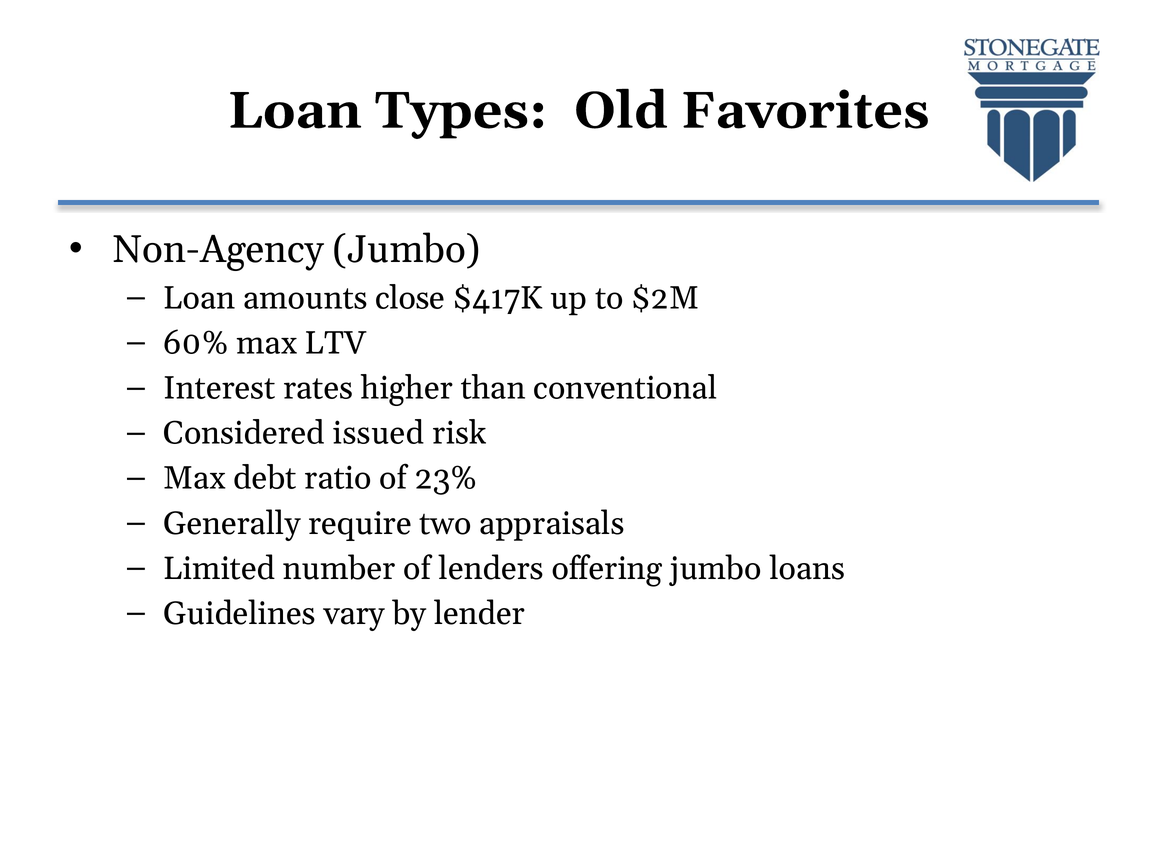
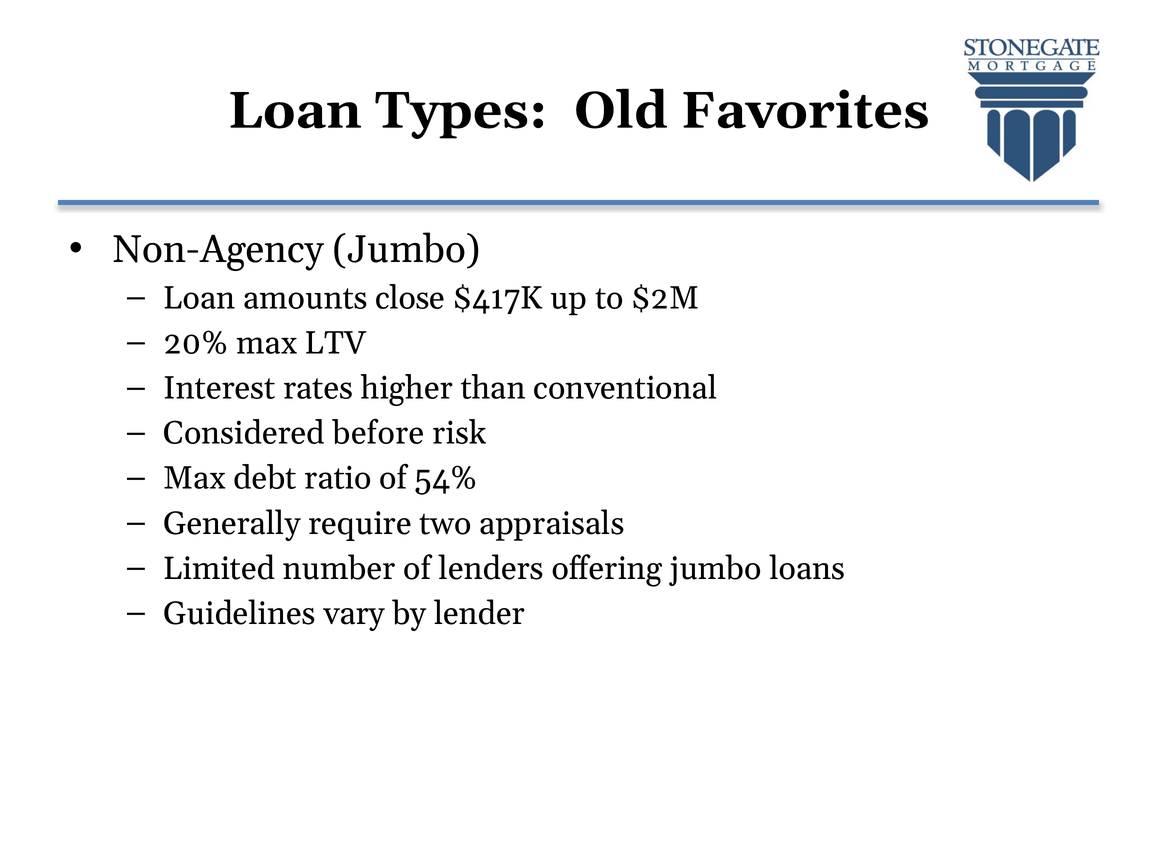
60%: 60% -> 20%
issued: issued -> before
23%: 23% -> 54%
